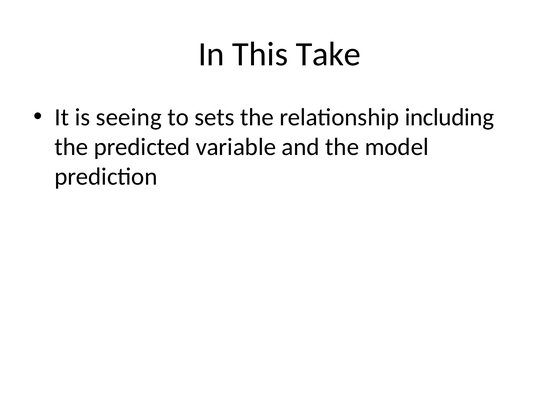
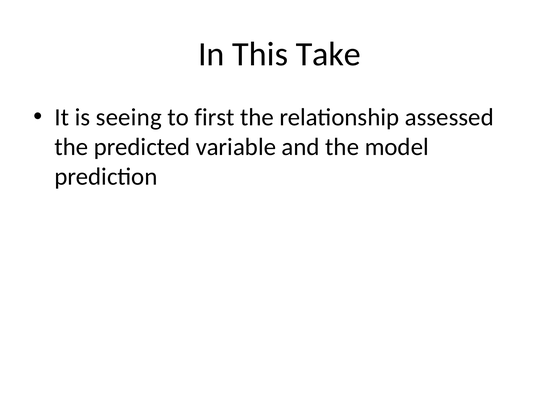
sets: sets -> first
including: including -> assessed
